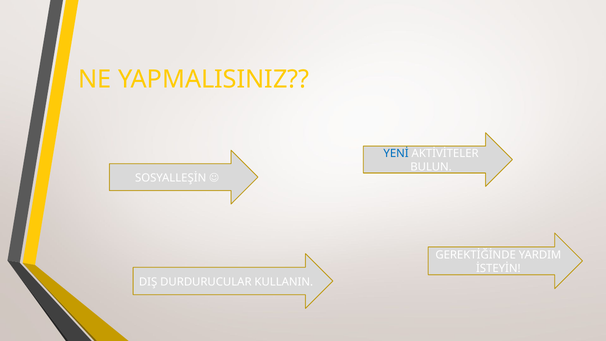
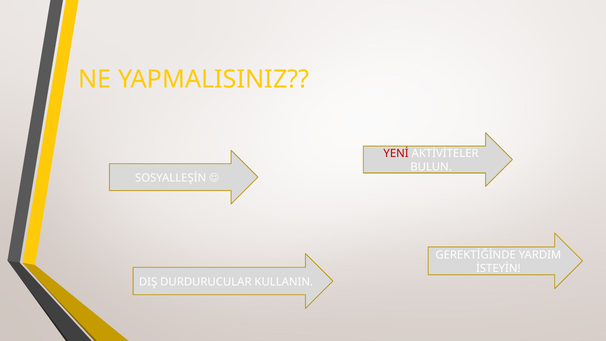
YENİ colour: blue -> red
